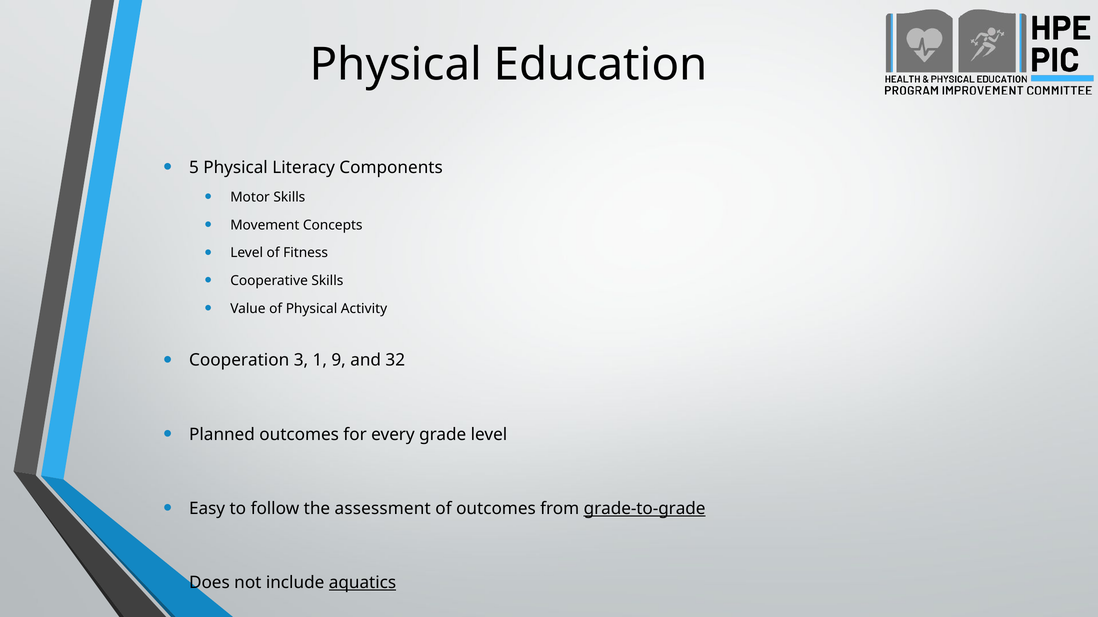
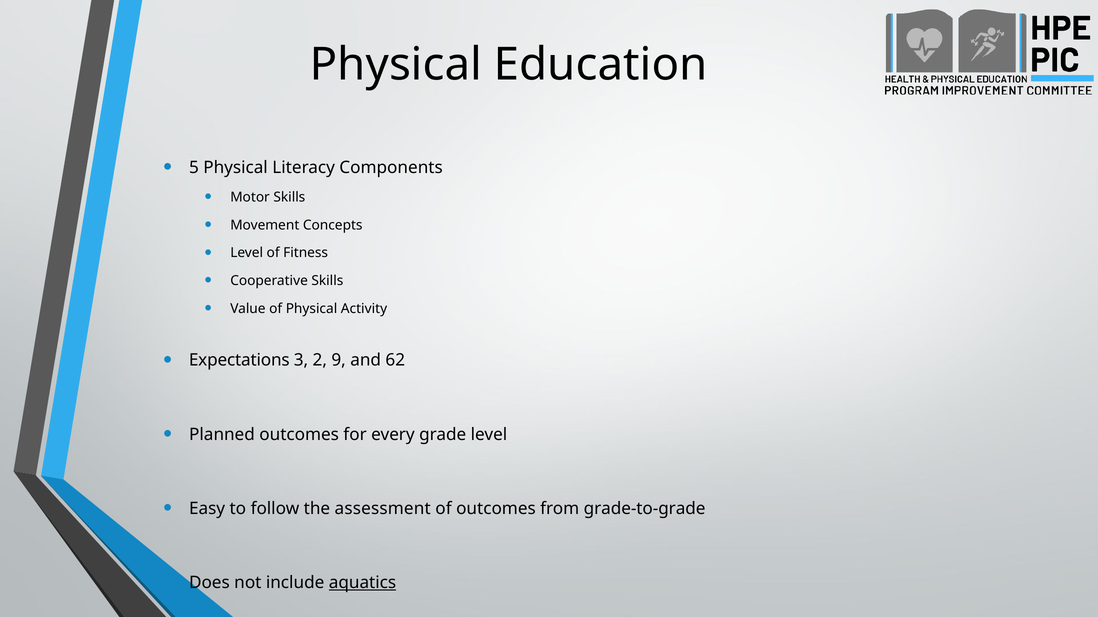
Cooperation: Cooperation -> Expectations
1: 1 -> 2
32: 32 -> 62
grade-to-grade underline: present -> none
